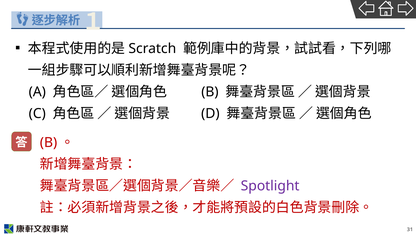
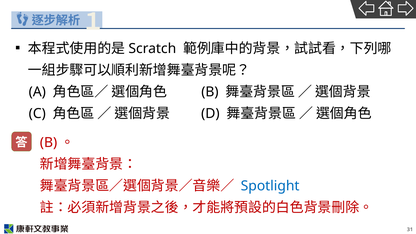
Spotlight colour: purple -> blue
